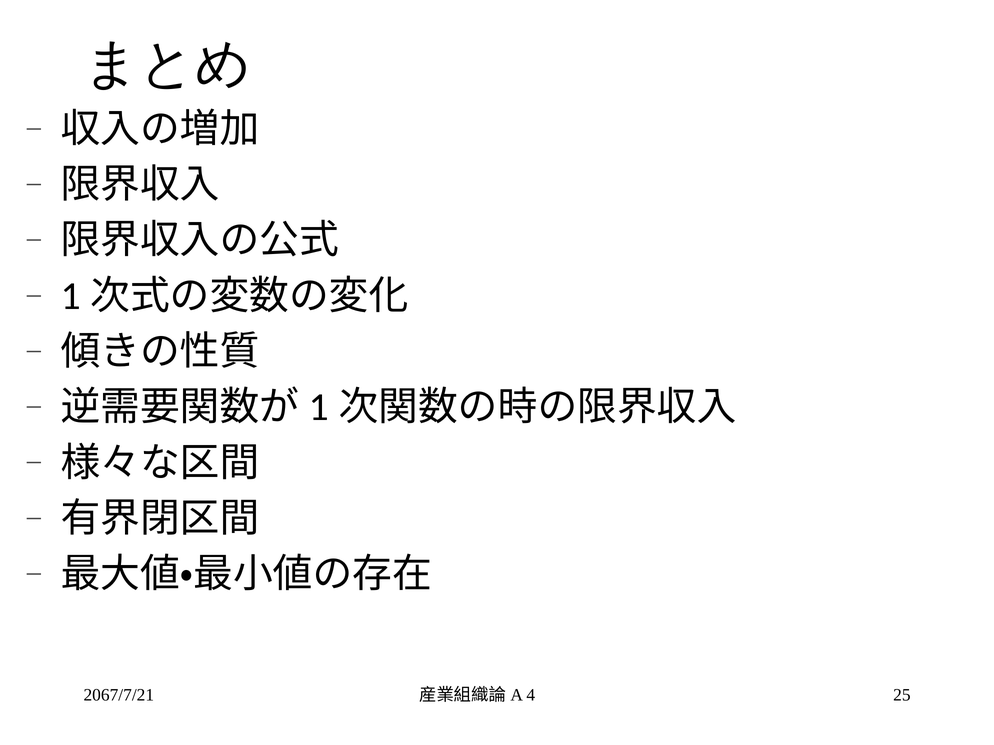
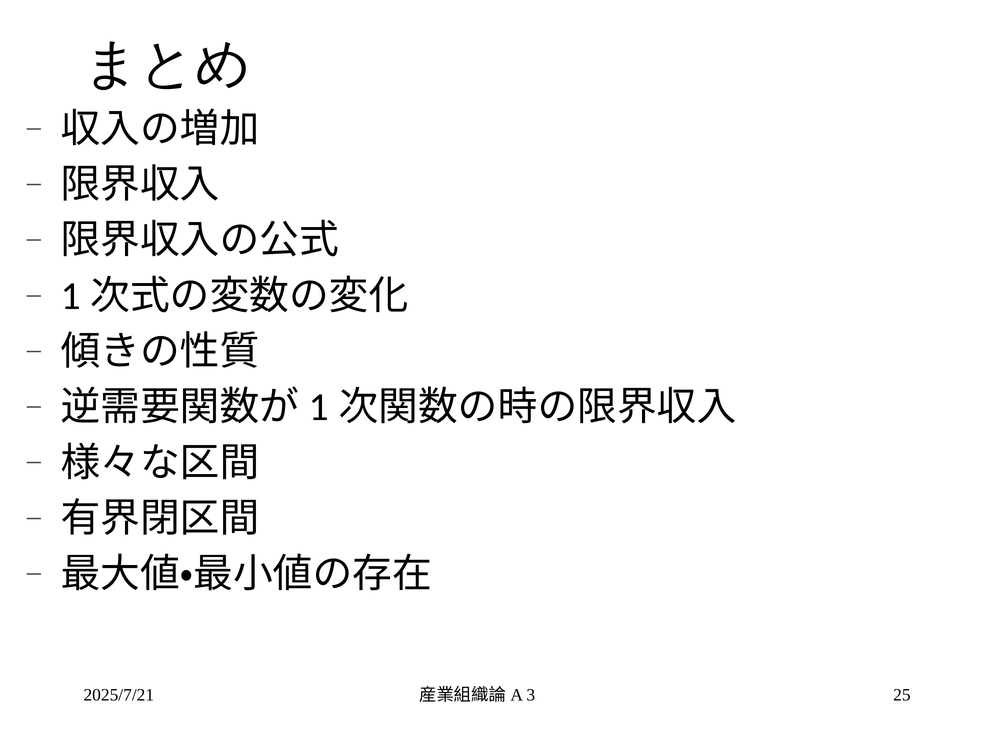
2067/7/21: 2067/7/21 -> 2025/7/21
4: 4 -> 3
